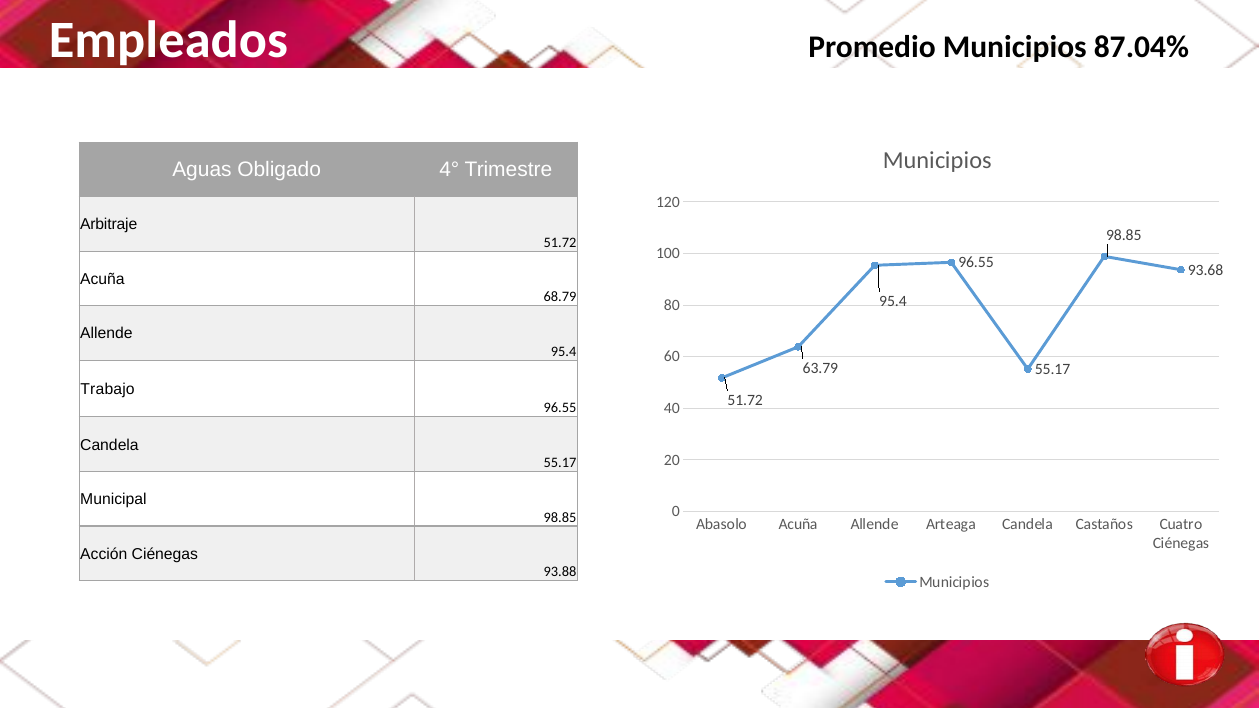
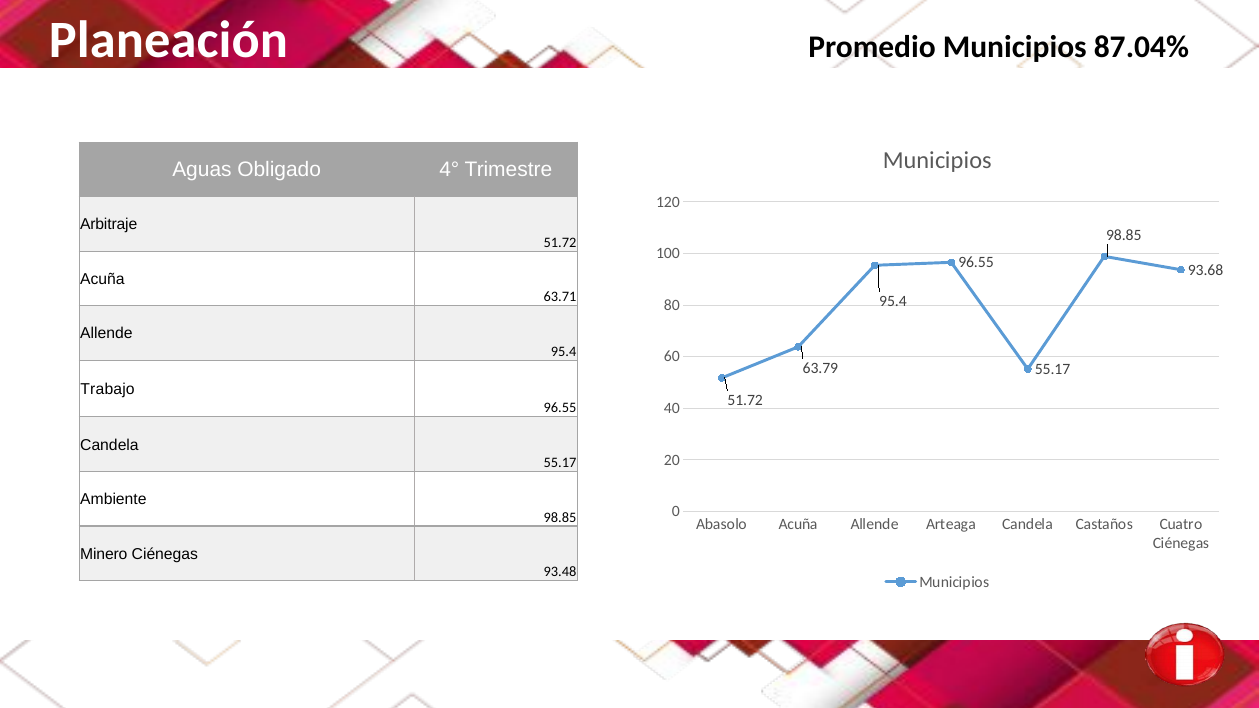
Empleados: Empleados -> Planeación
68.79: 68.79 -> 63.71
Municipal: Municipal -> Ambiente
Acción: Acción -> Minero
93.88: 93.88 -> 93.48
